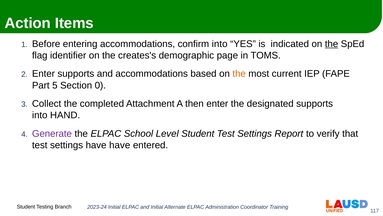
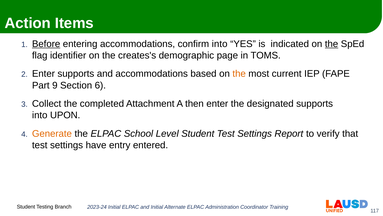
Before underline: none -> present
5: 5 -> 9
0: 0 -> 6
HAND: HAND -> UPON
Generate colour: purple -> orange
have have: have -> entry
